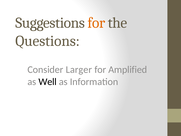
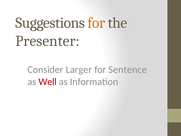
Questions: Questions -> Presenter
Amplified: Amplified -> Sentence
Well colour: black -> red
